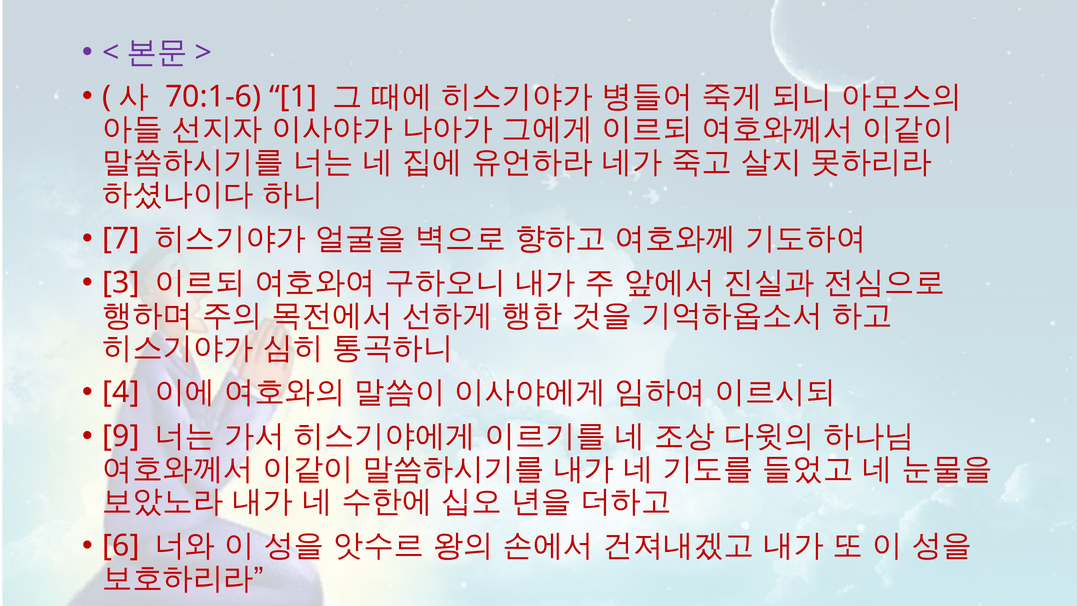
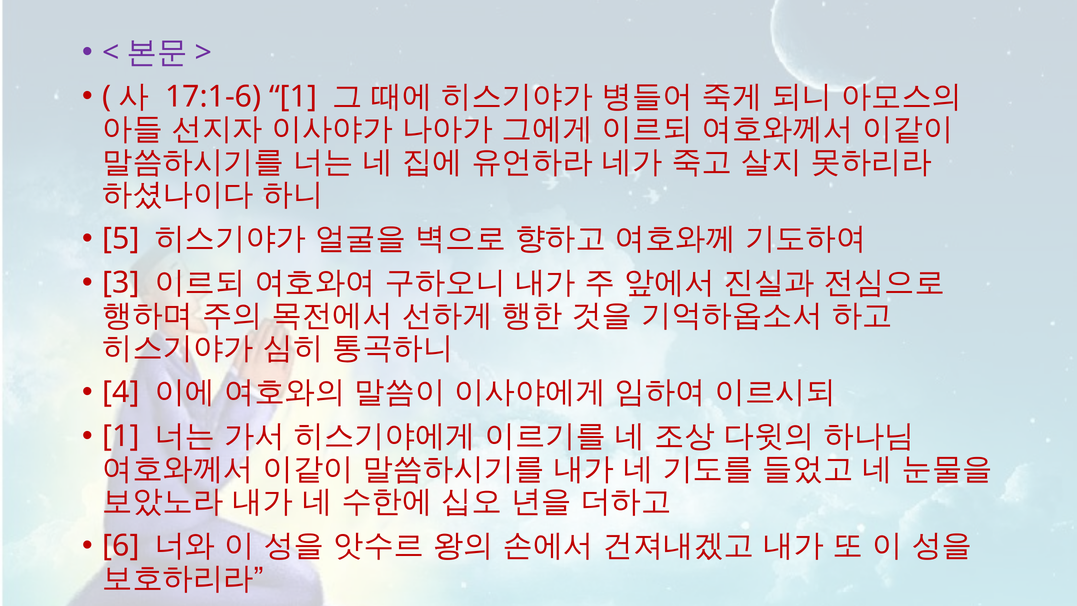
70:1-6: 70:1-6 -> 17:1-6
7: 7 -> 5
9 at (121, 436): 9 -> 1
